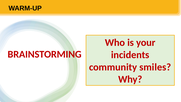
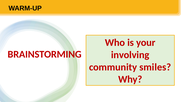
incidents: incidents -> involving
